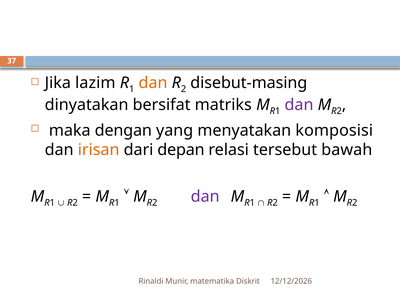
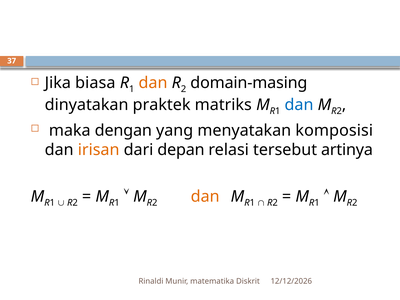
lazim: lazim -> biasa
disebut-masing: disebut-masing -> domain-masing
bersifat: bersifat -> praktek
dan at (299, 105) colour: purple -> blue
bawah: bawah -> artinya
dan at (205, 196) colour: purple -> orange
